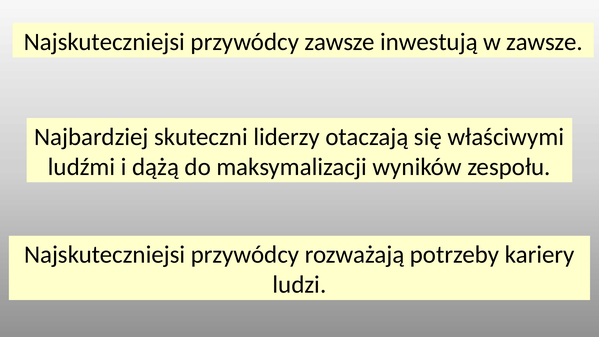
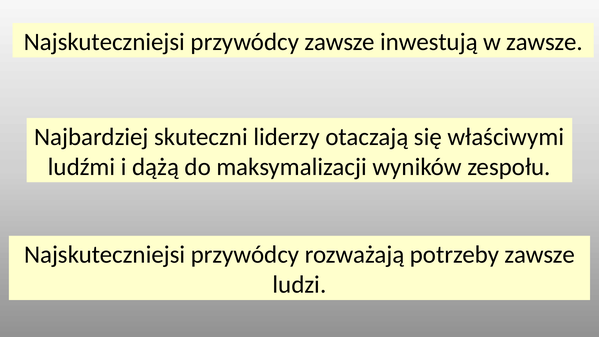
potrzeby kariery: kariery -> zawsze
